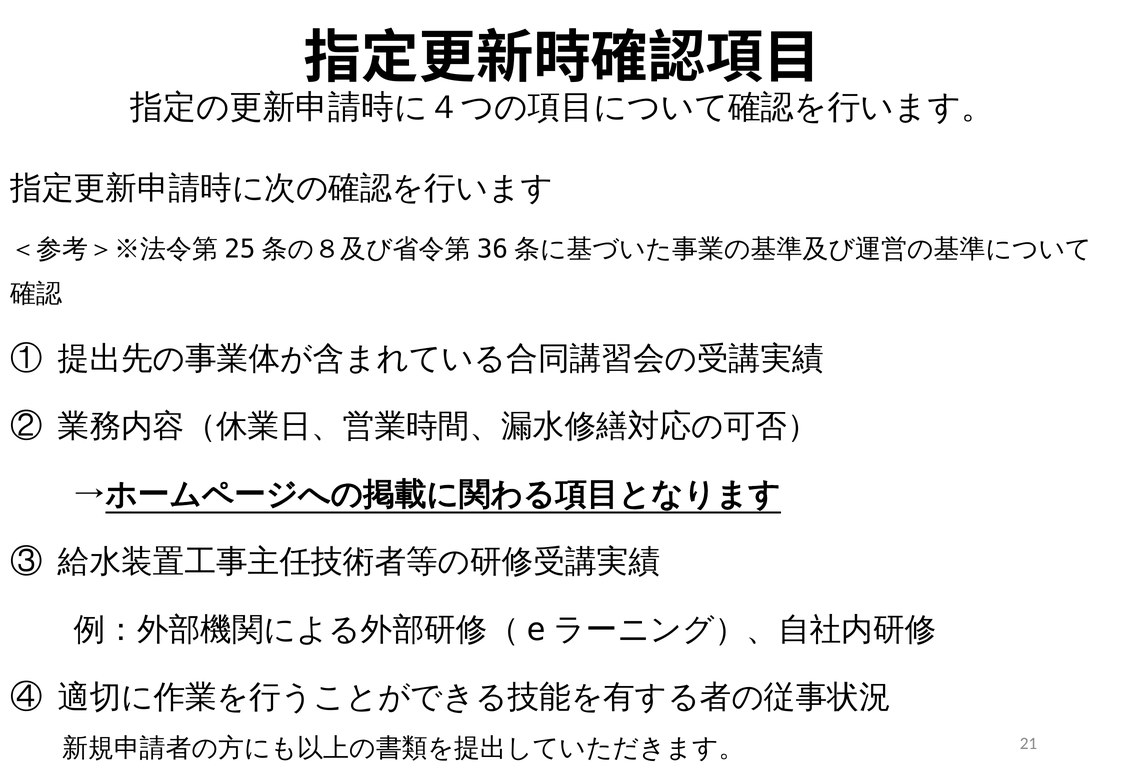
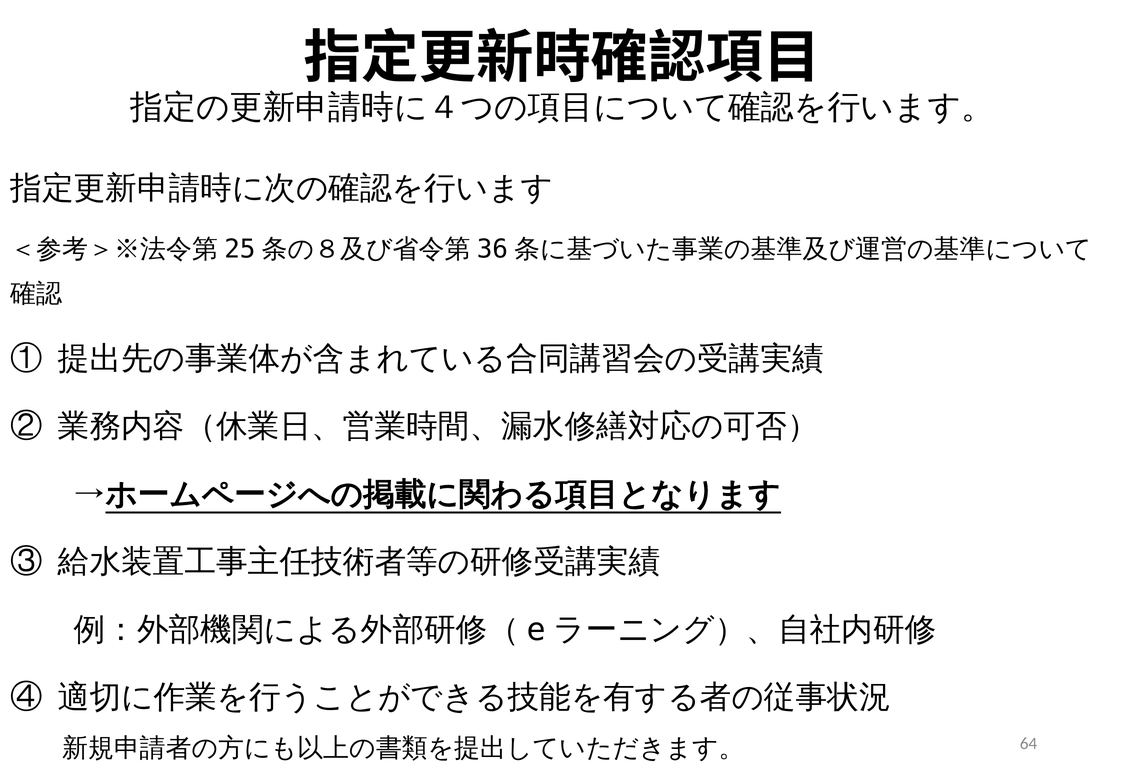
21: 21 -> 64
